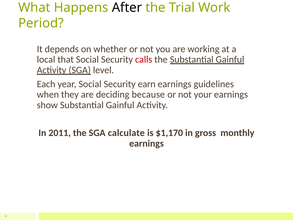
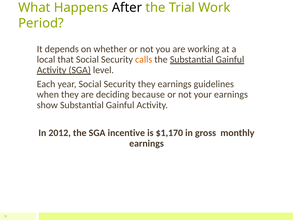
calls colour: red -> orange
Security earn: earn -> they
2011: 2011 -> 2012
calculate: calculate -> incentive
